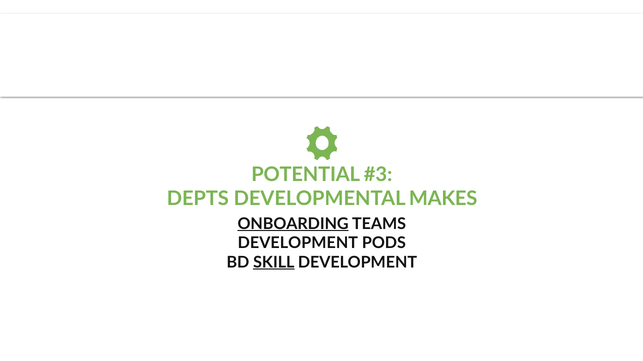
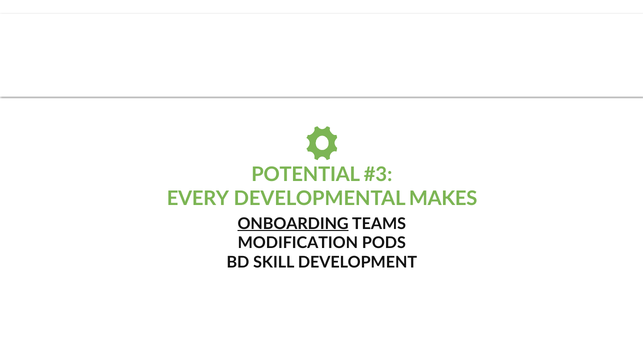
DEPTS: DEPTS -> EVERY
DEVELOPMENT at (298, 243): DEVELOPMENT -> MODIFICATION
SKILL underline: present -> none
